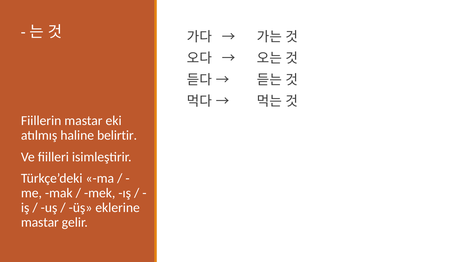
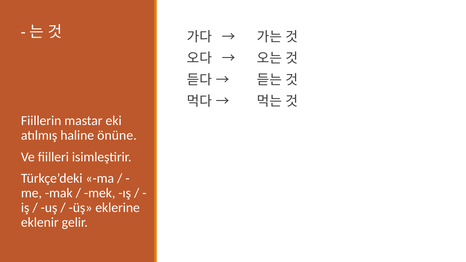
belirtir: belirtir -> önüne
mastar at (40, 222): mastar -> eklenir
